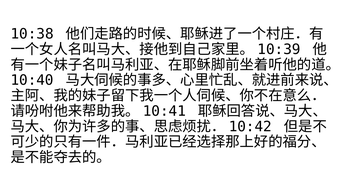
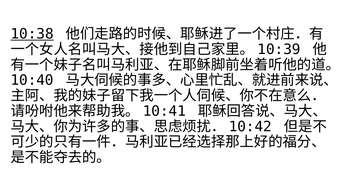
10:38 underline: none -> present
